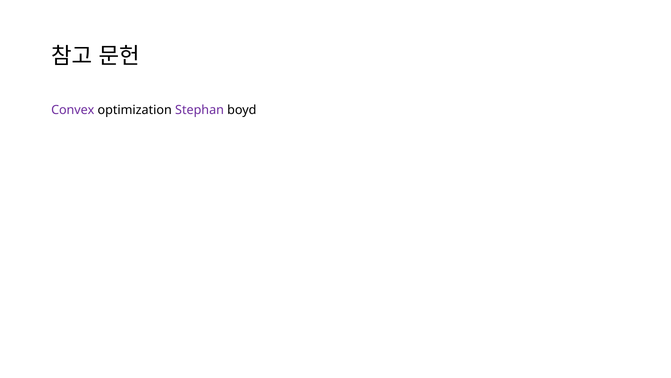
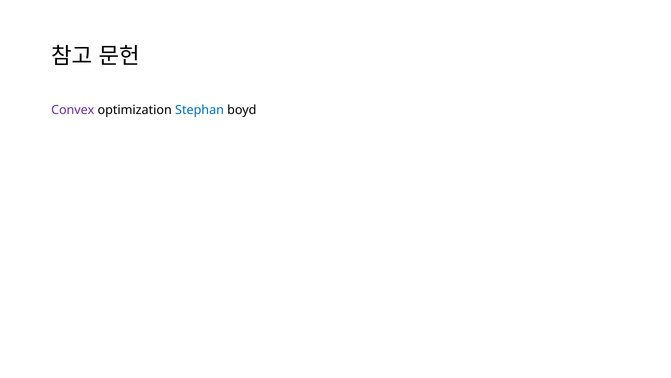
Stephan colour: purple -> blue
